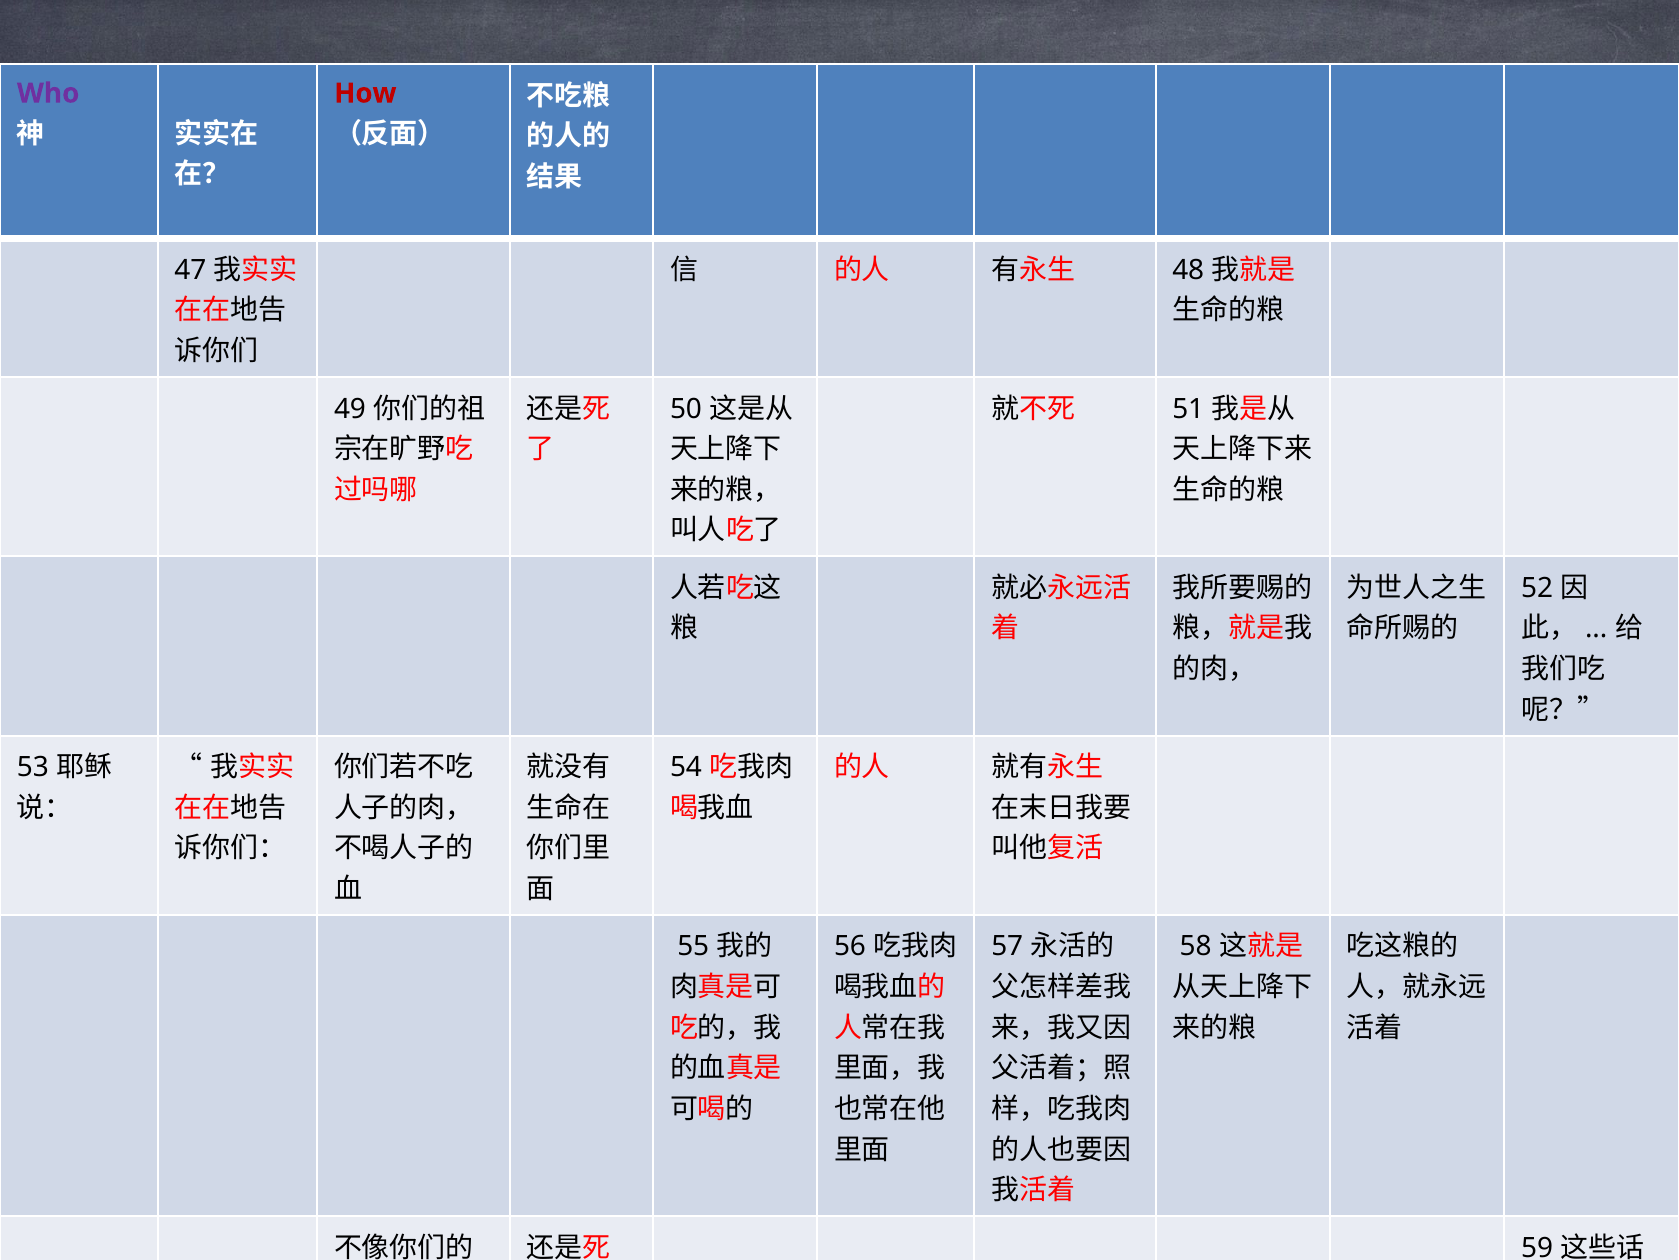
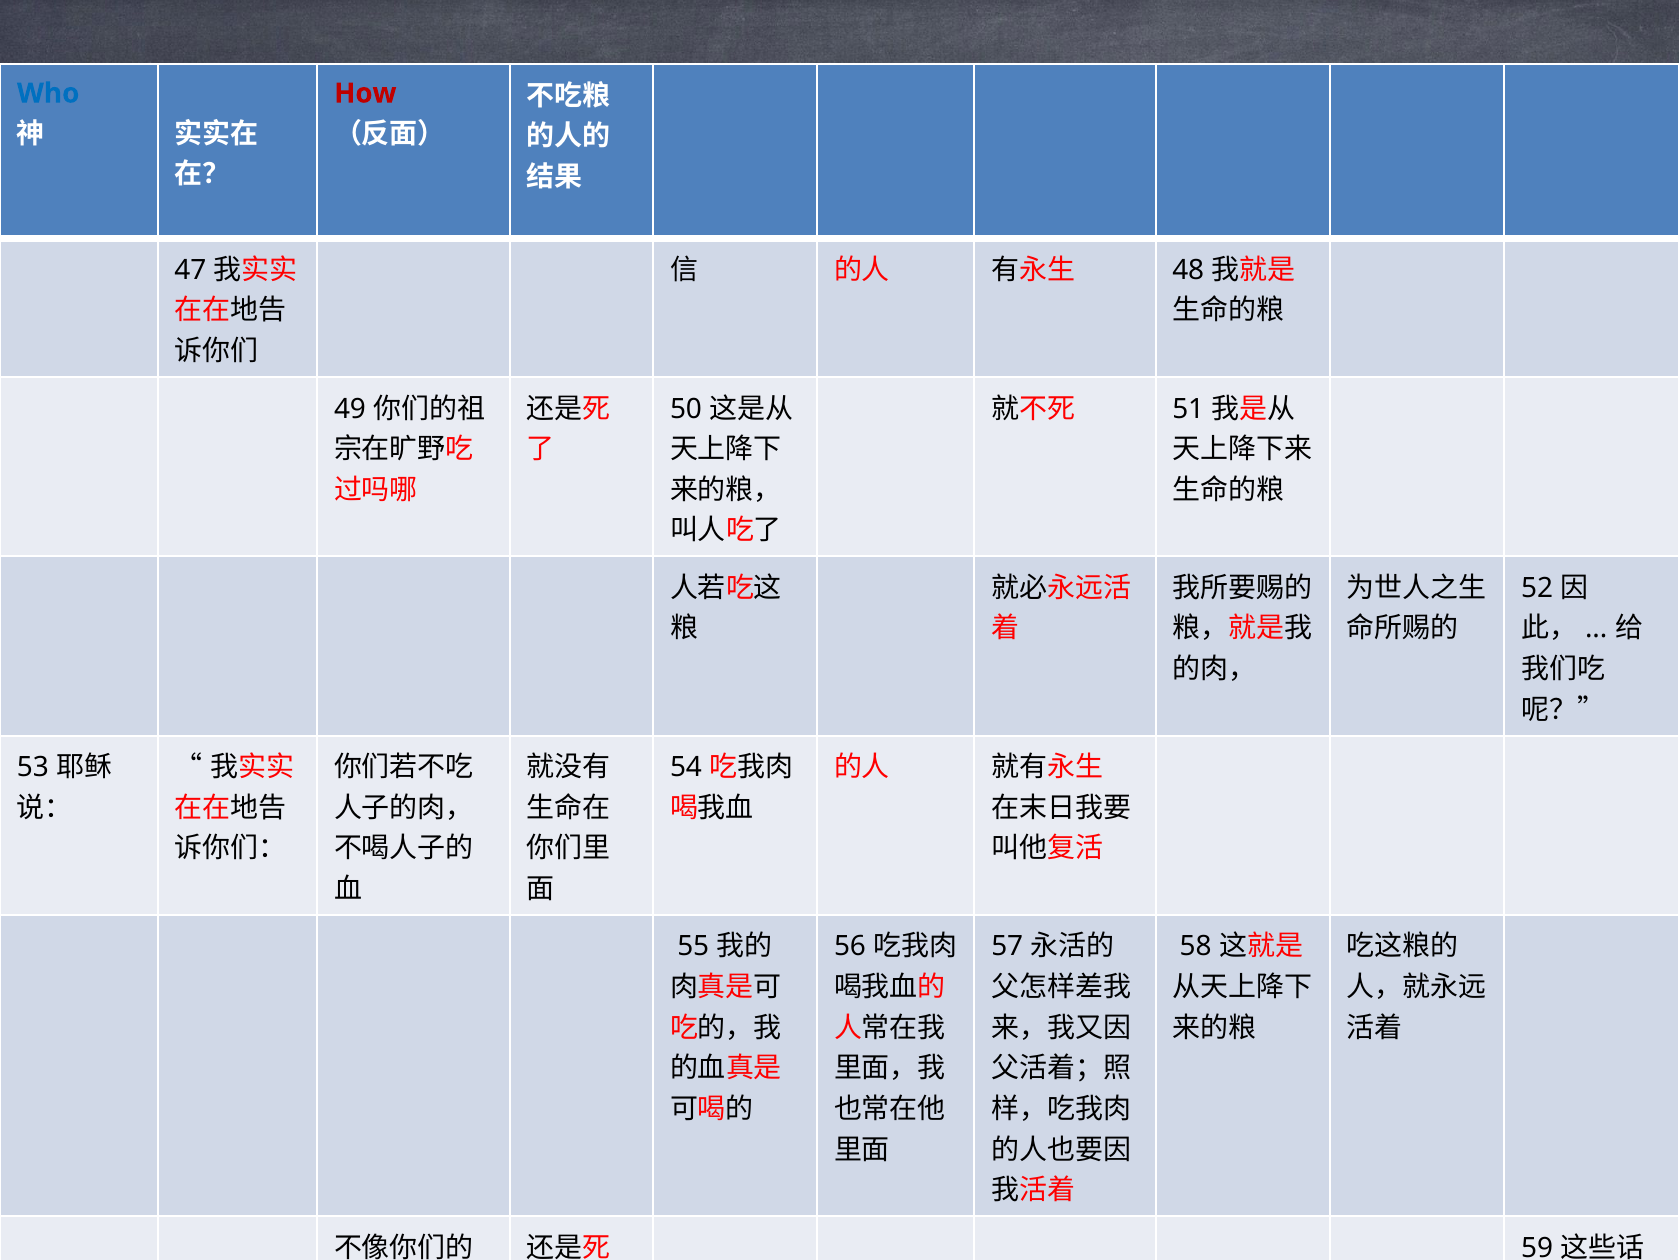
Who colour: purple -> blue
